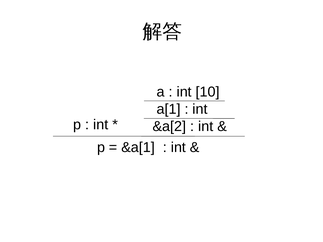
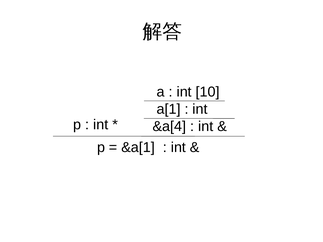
&a[2: &a[2 -> &a[4
